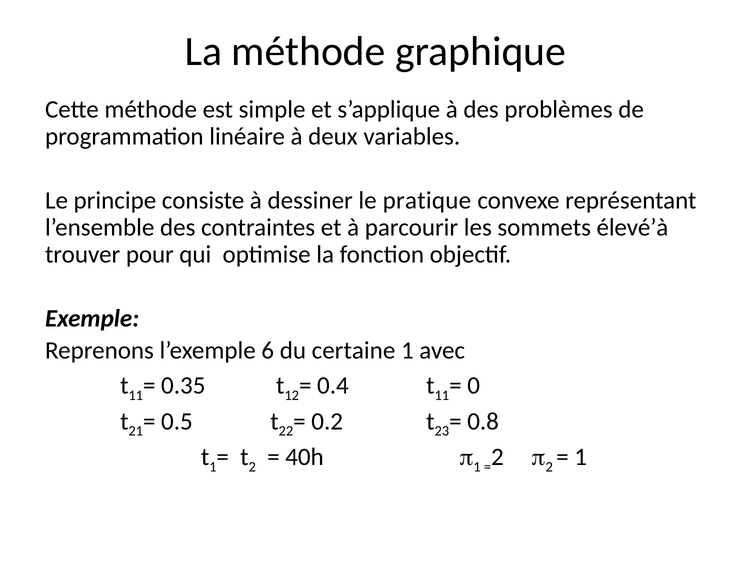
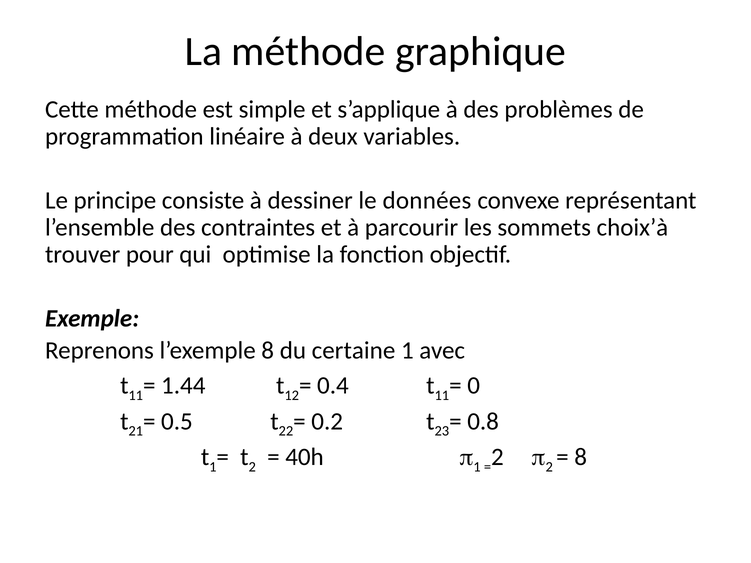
pratique: pratique -> données
élevé’à: élevé’à -> choix’à
l’exemple 6: 6 -> 8
0.35: 0.35 -> 1.44
1 at (581, 457): 1 -> 8
